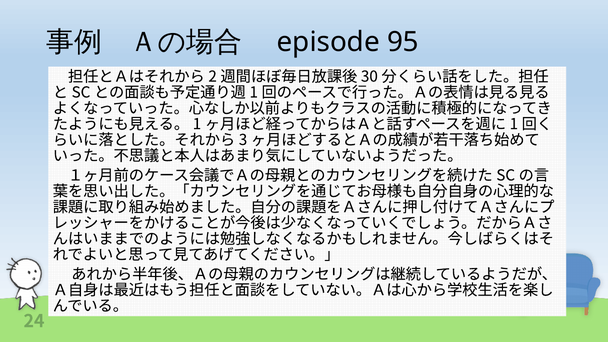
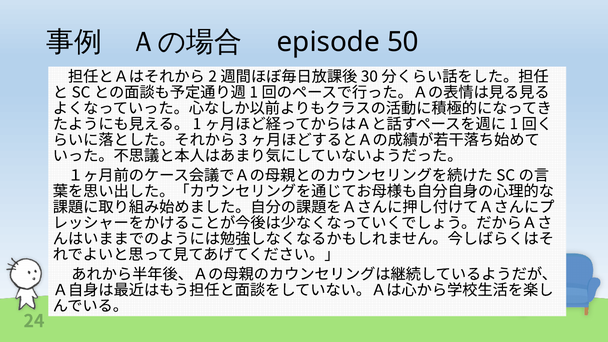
95: 95 -> 50
